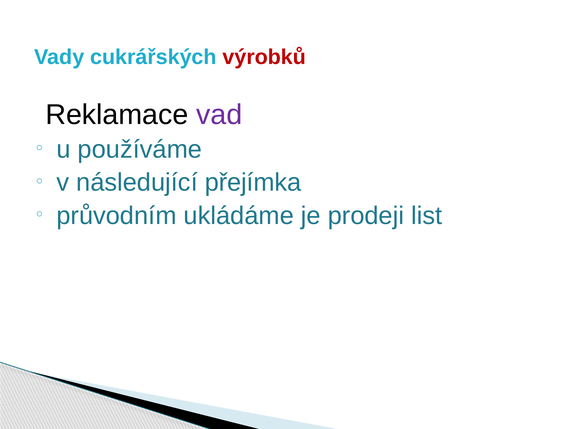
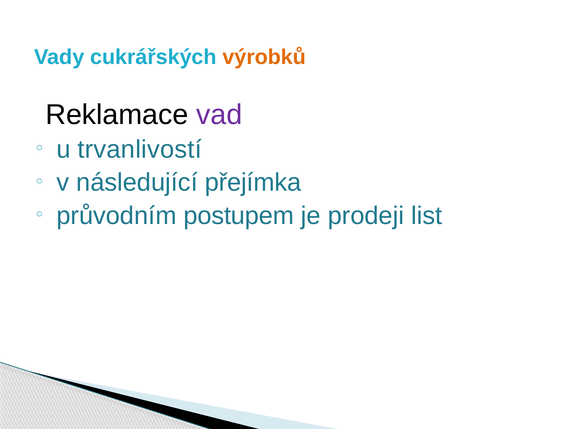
výrobků colour: red -> orange
používáme: používáme -> trvanlivostí
ukládáme: ukládáme -> postupem
